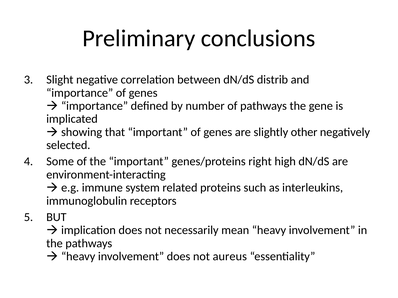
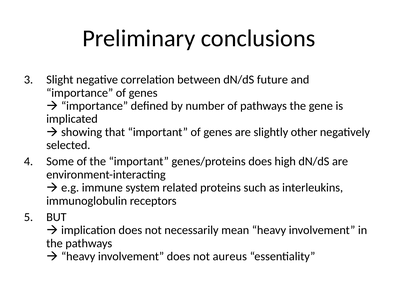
distrib: distrib -> future
genes/proteins right: right -> does
